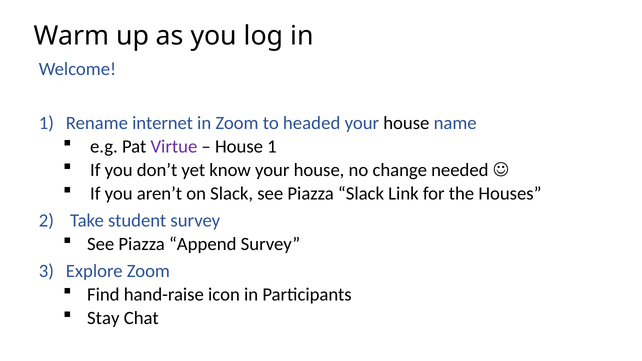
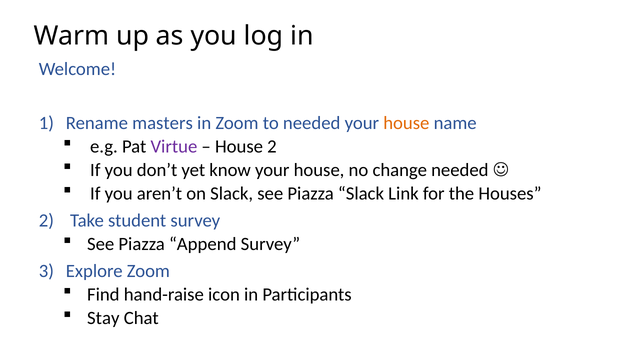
internet: internet -> masters
to headed: headed -> needed
house at (406, 123) colour: black -> orange
House 1: 1 -> 2
